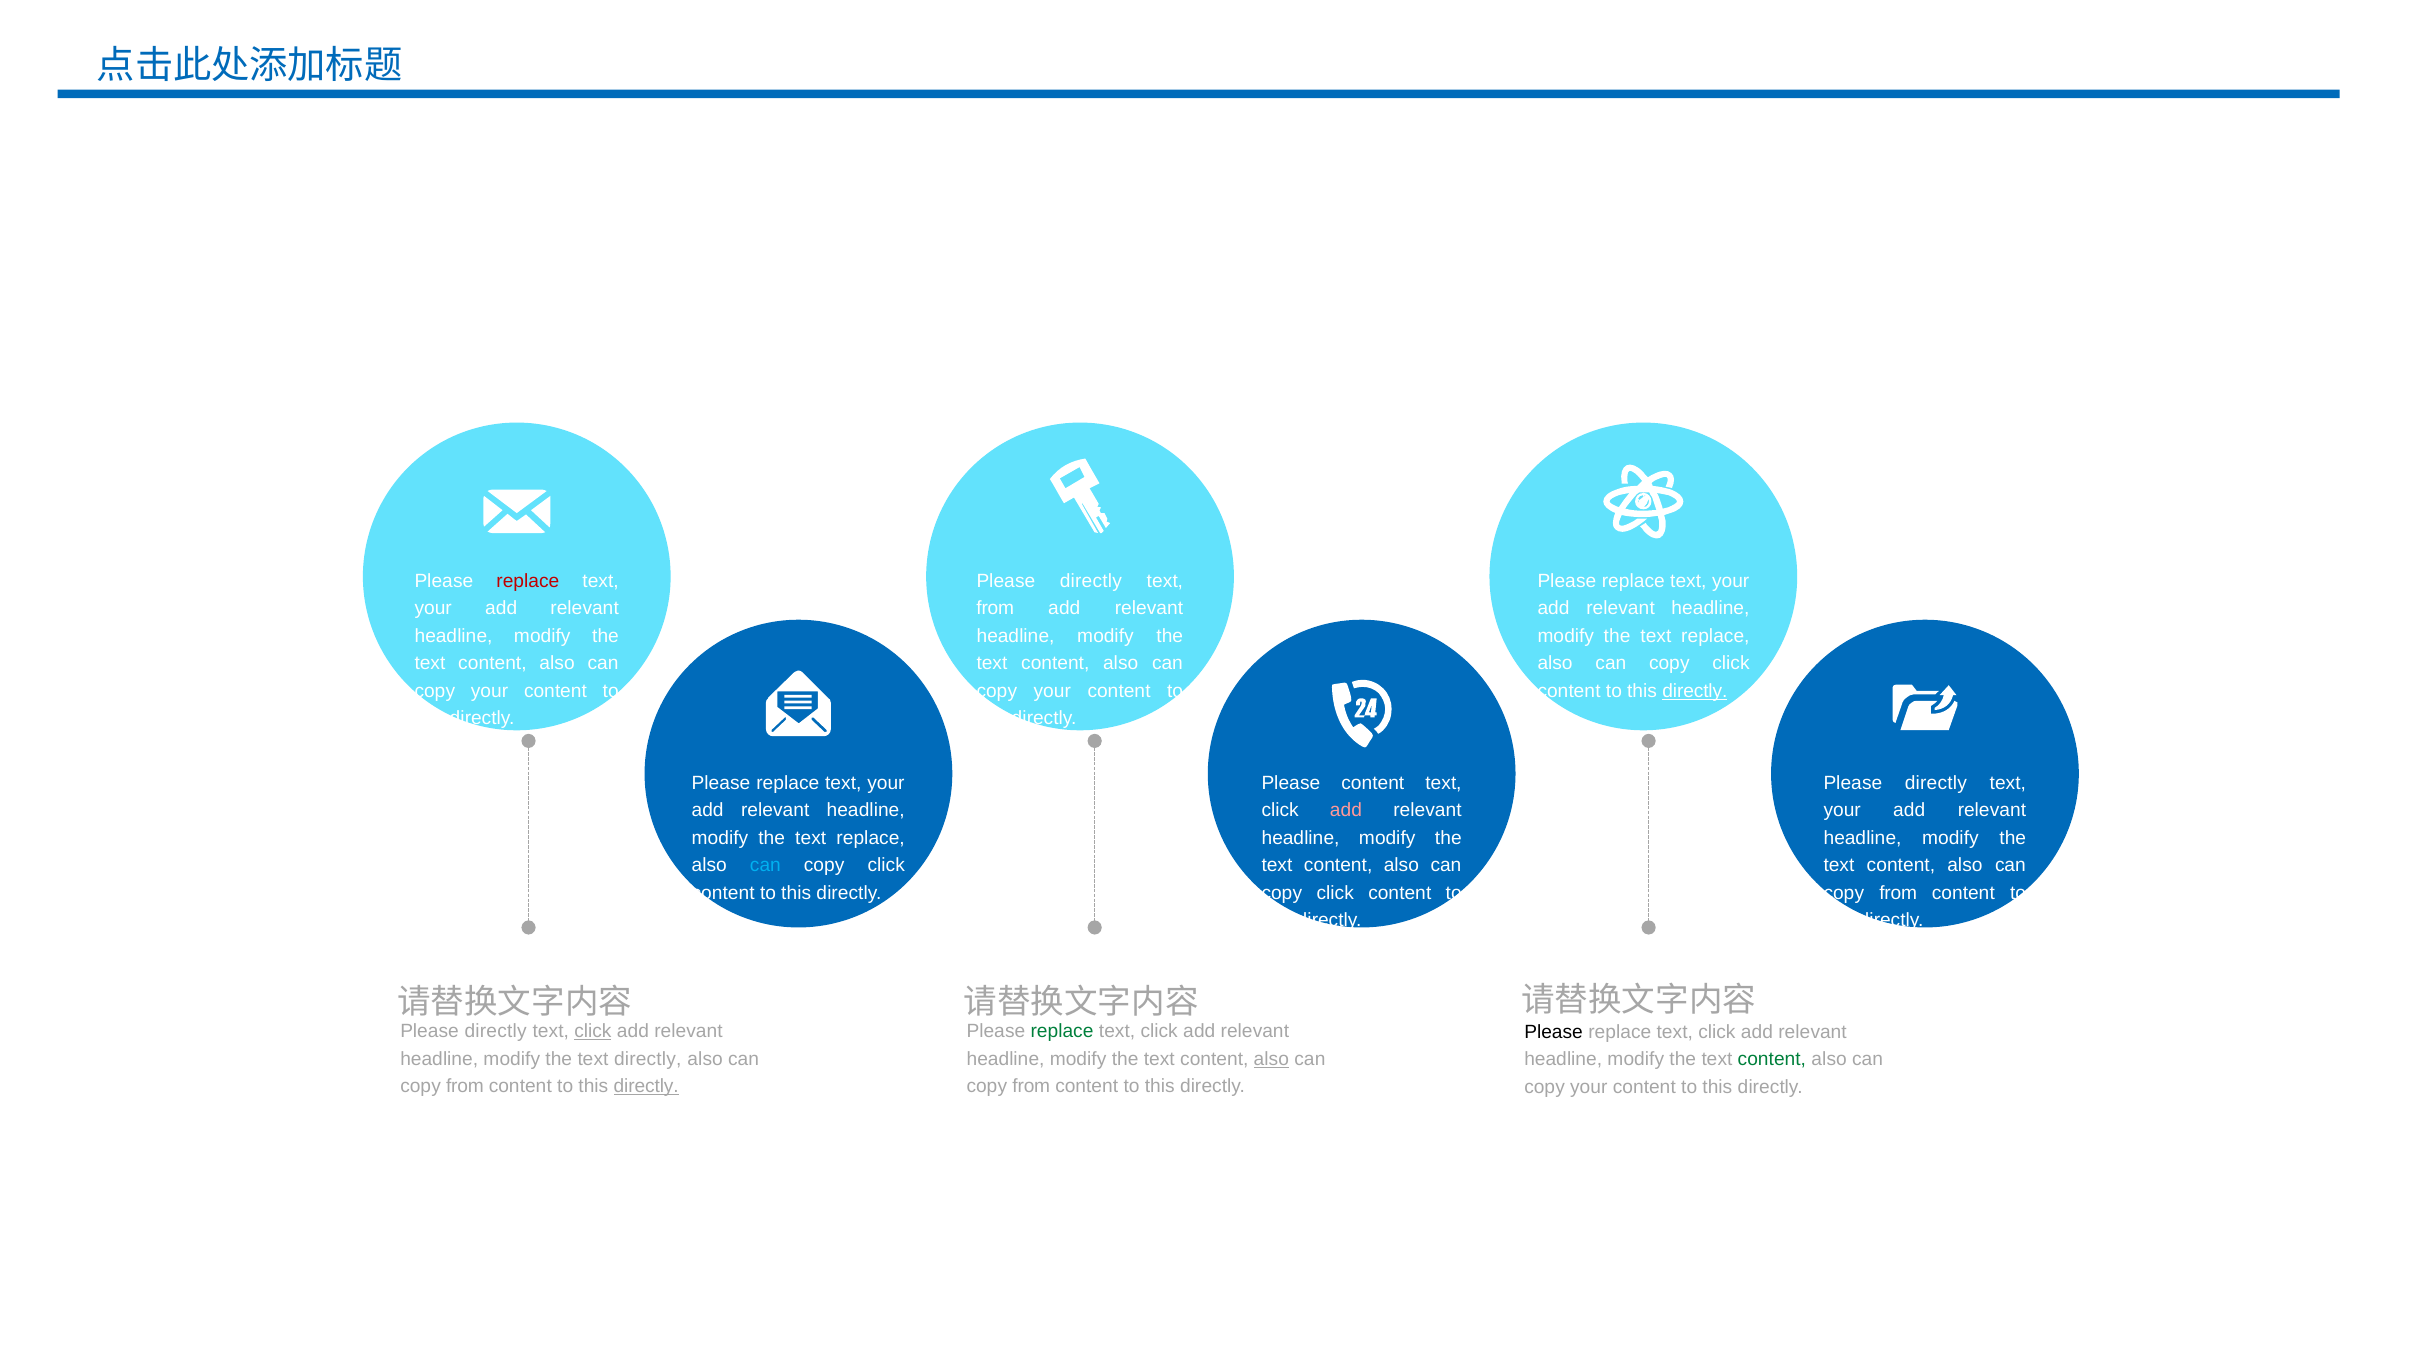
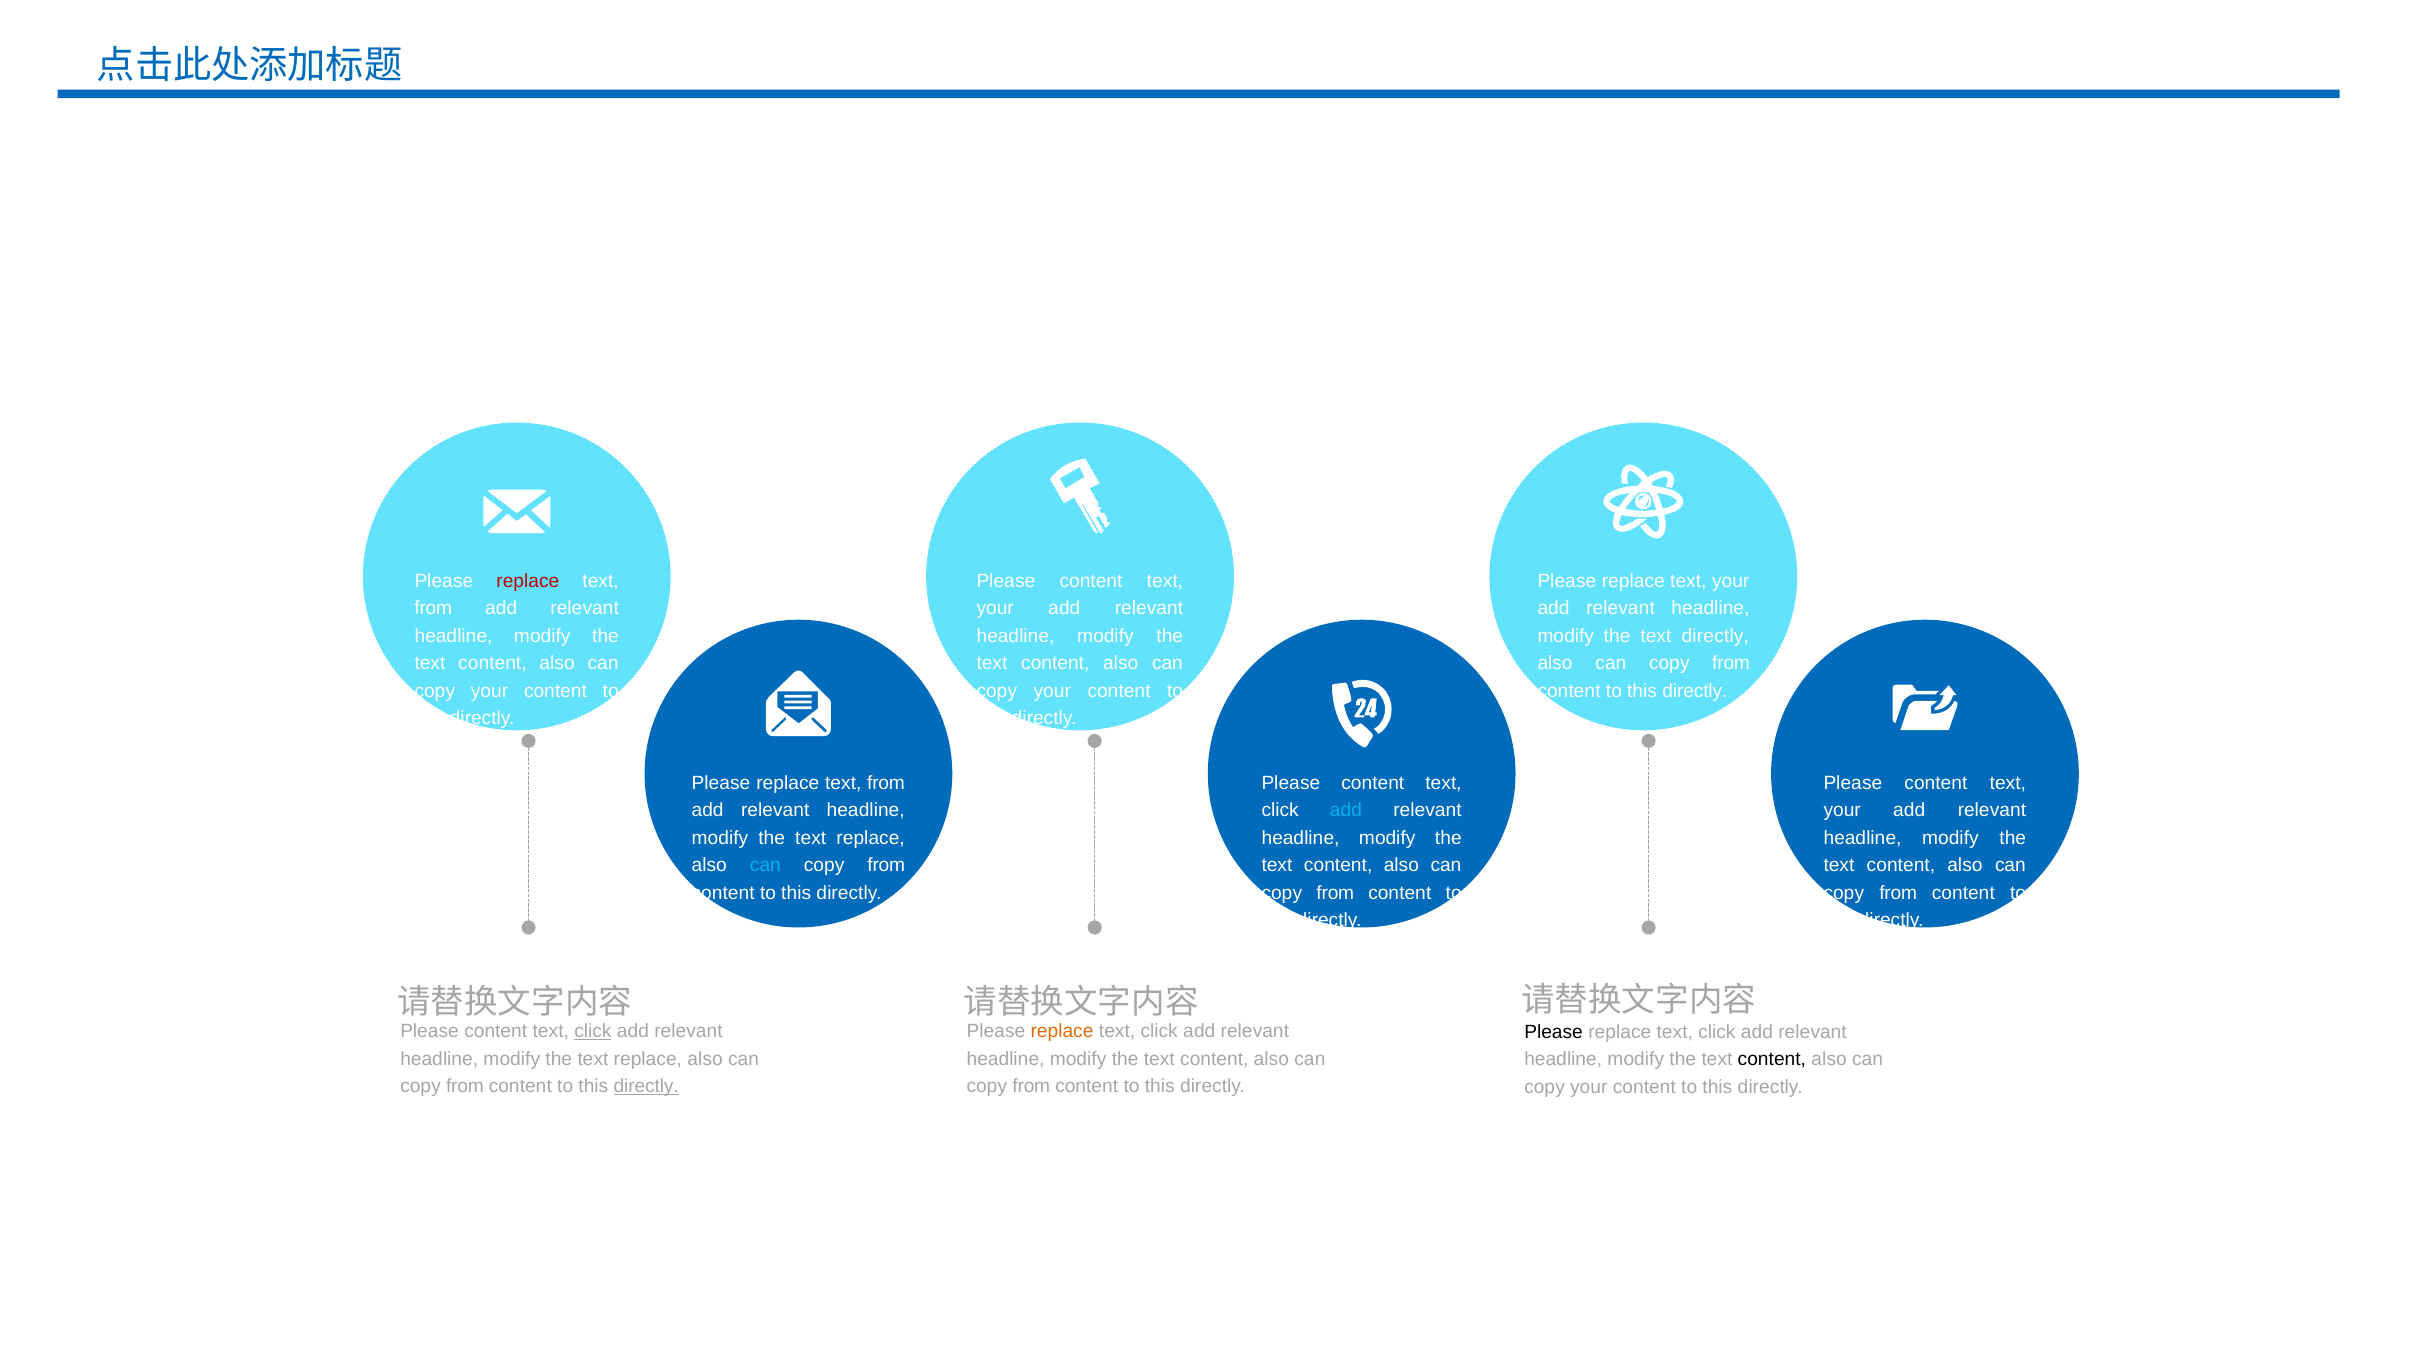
directly at (1091, 581): directly -> content
your at (433, 609): your -> from
from at (995, 609): from -> your
replace at (1715, 636): replace -> directly
click at (1731, 664): click -> from
directly at (1695, 691) underline: present -> none
your at (886, 783): your -> from
directly at (1936, 783): directly -> content
add at (1346, 810) colour: pink -> light blue
click at (886, 865): click -> from
click at (1335, 893): click -> from
directly at (496, 1031): directly -> content
replace at (1062, 1031) colour: green -> orange
directly at (648, 1059): directly -> replace
also at (1271, 1059) underline: present -> none
content at (1772, 1060) colour: green -> black
